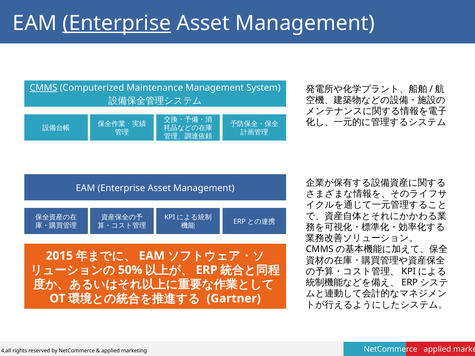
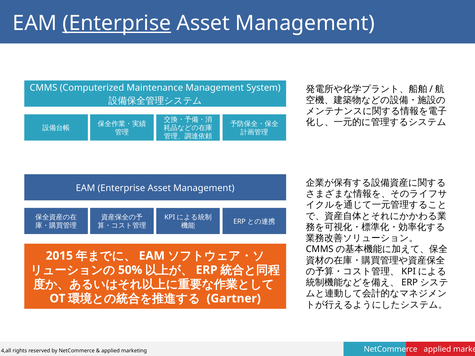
CMMS underline: present -> none
